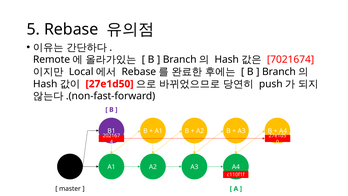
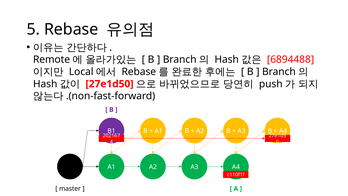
7021674: 7021674 -> 6894488
